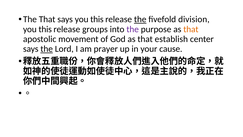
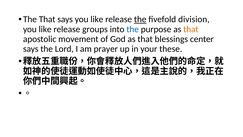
says you this: this -> like
this at (45, 29): this -> like
the at (133, 29) colour: purple -> blue
establish: establish -> blessings
the at (47, 49) underline: present -> none
cause: cause -> these
